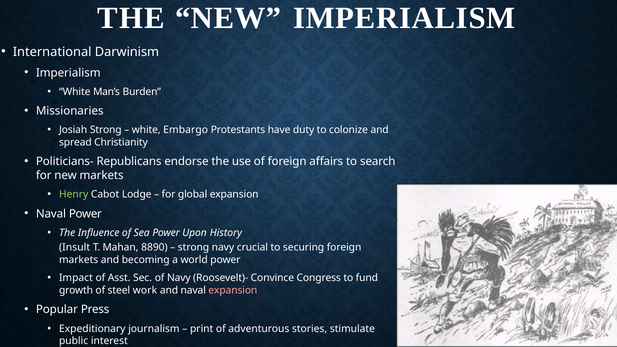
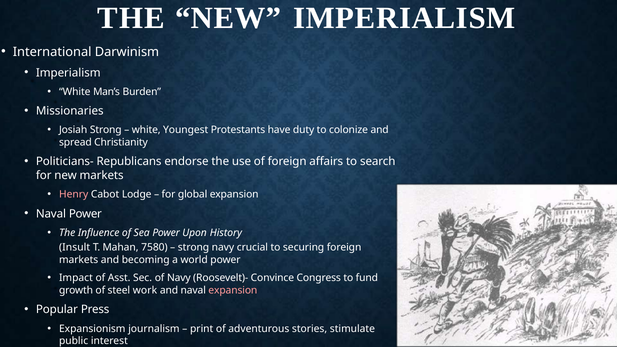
Embargo: Embargo -> Youngest
Henry colour: light green -> pink
8890: 8890 -> 7580
Expeditionary: Expeditionary -> Expansionism
